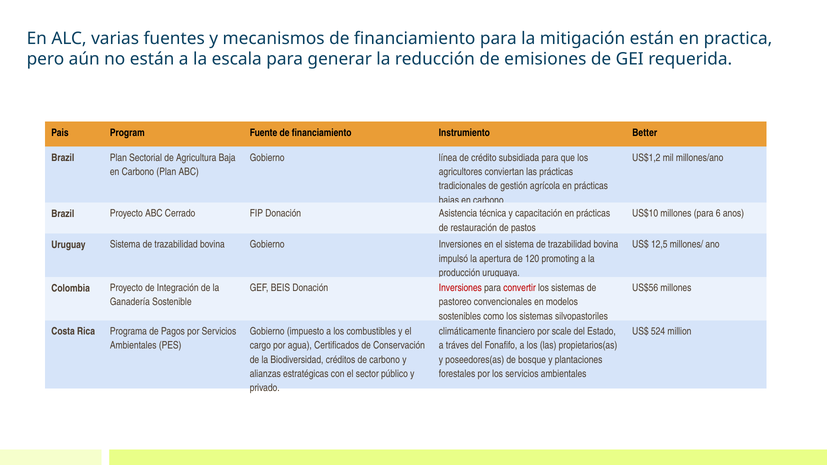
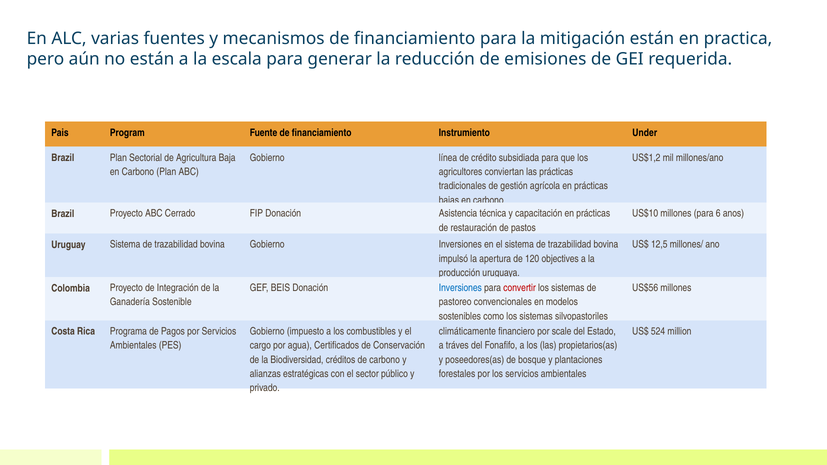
Better: Better -> Under
promoting: promoting -> objectives
Inversiones at (460, 288) colour: red -> blue
